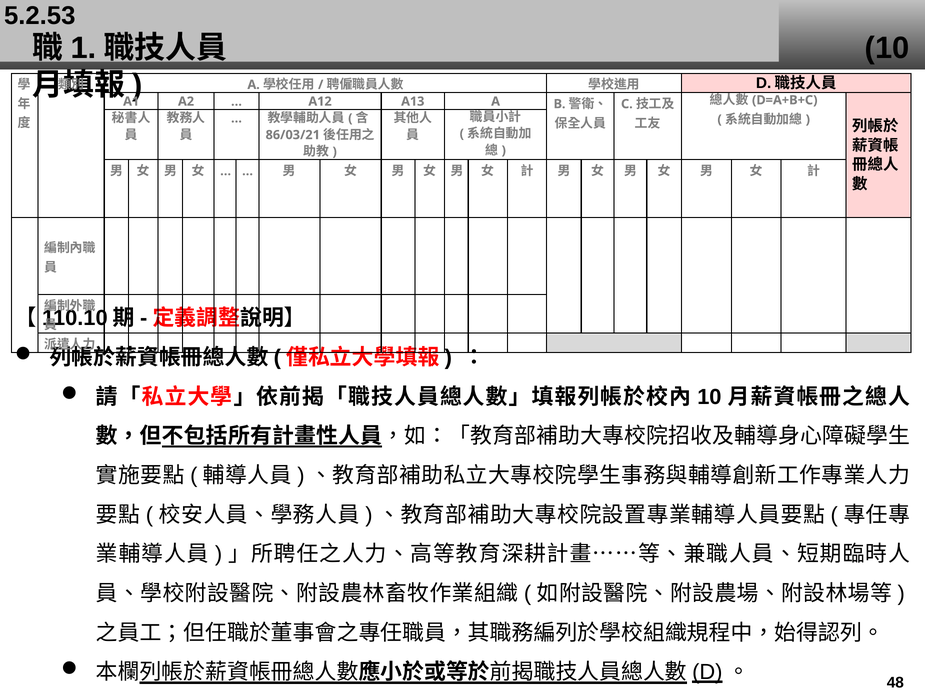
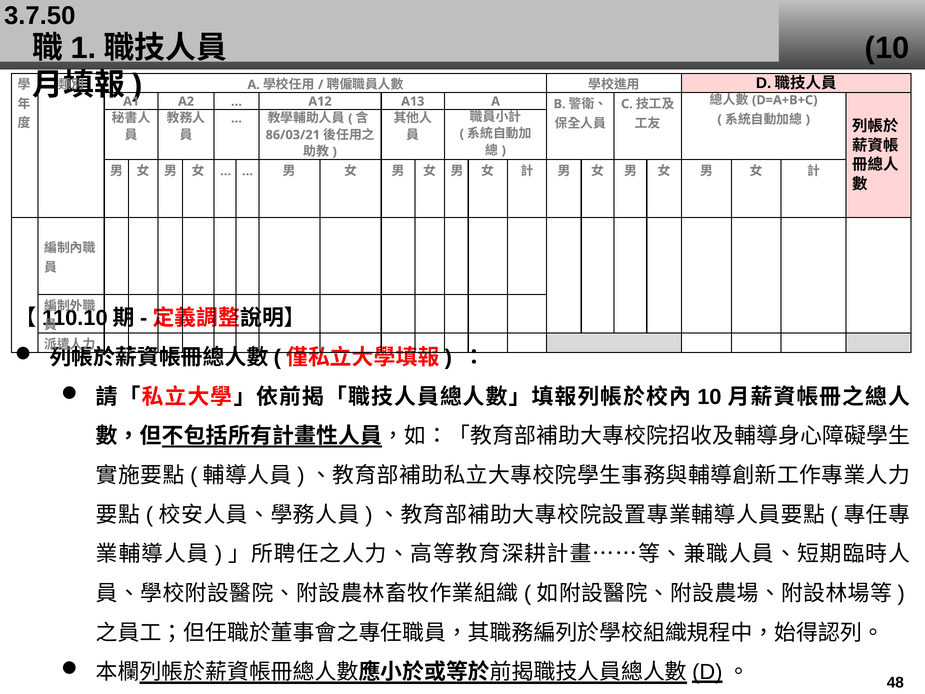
5.2.53: 5.2.53 -> 3.7.50
